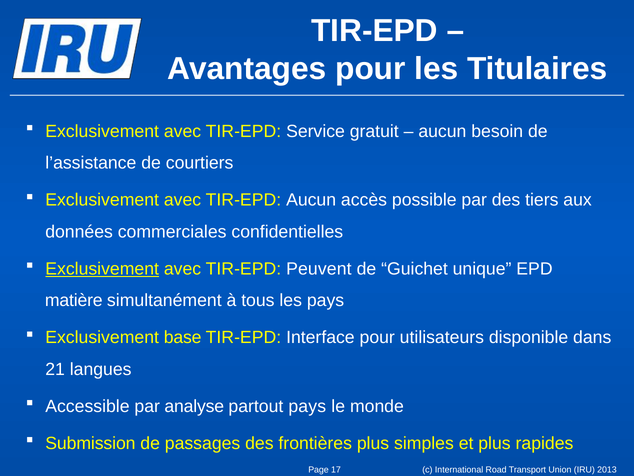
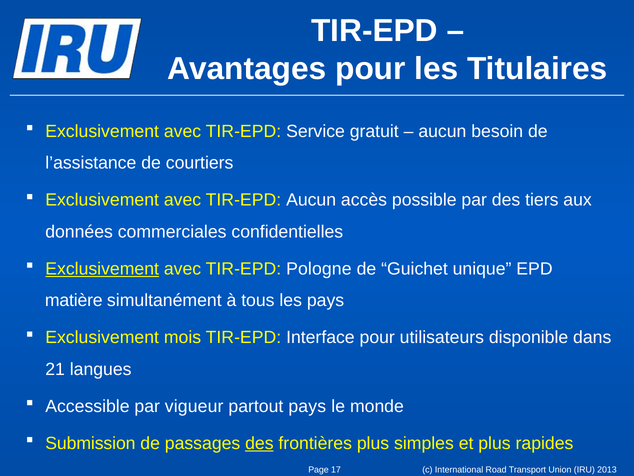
Peuvent: Peuvent -> Pologne
base: base -> mois
analyse: analyse -> vigueur
des at (259, 443) underline: none -> present
